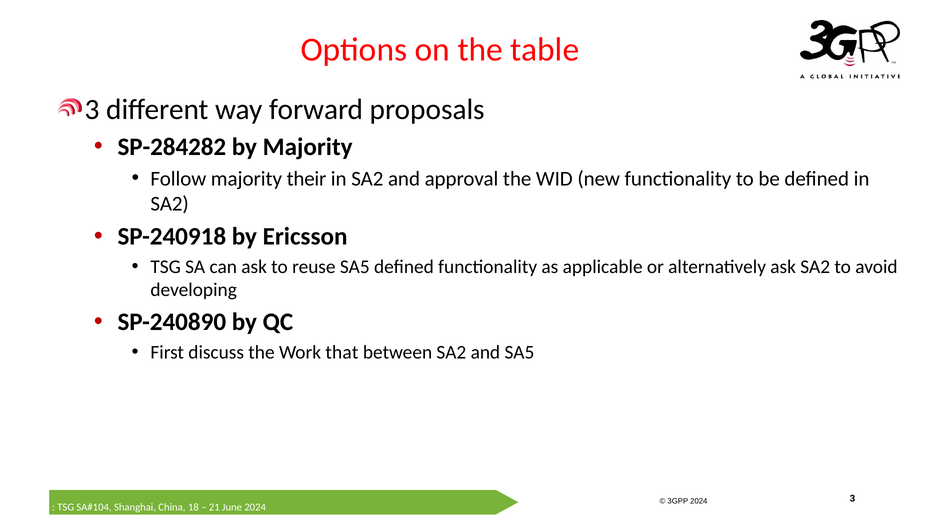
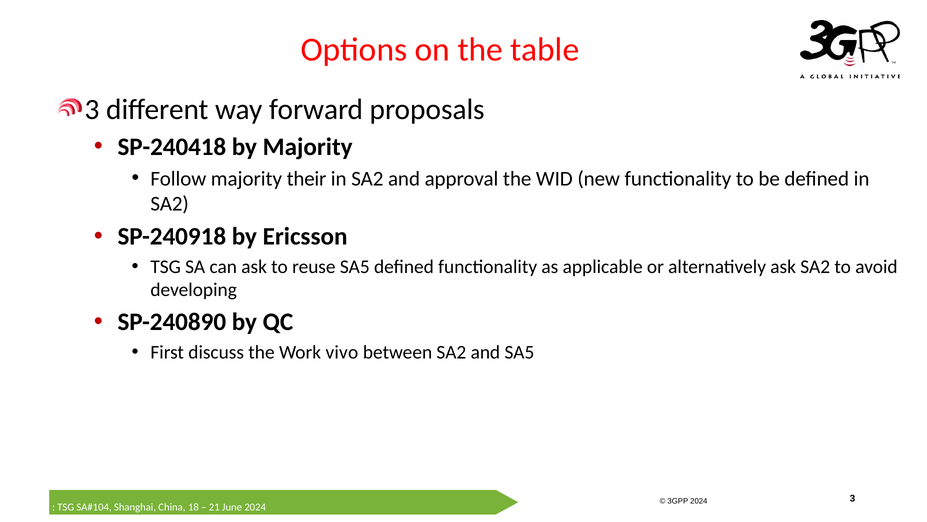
SP-284282: SP-284282 -> SP-240418
that: that -> vivo
